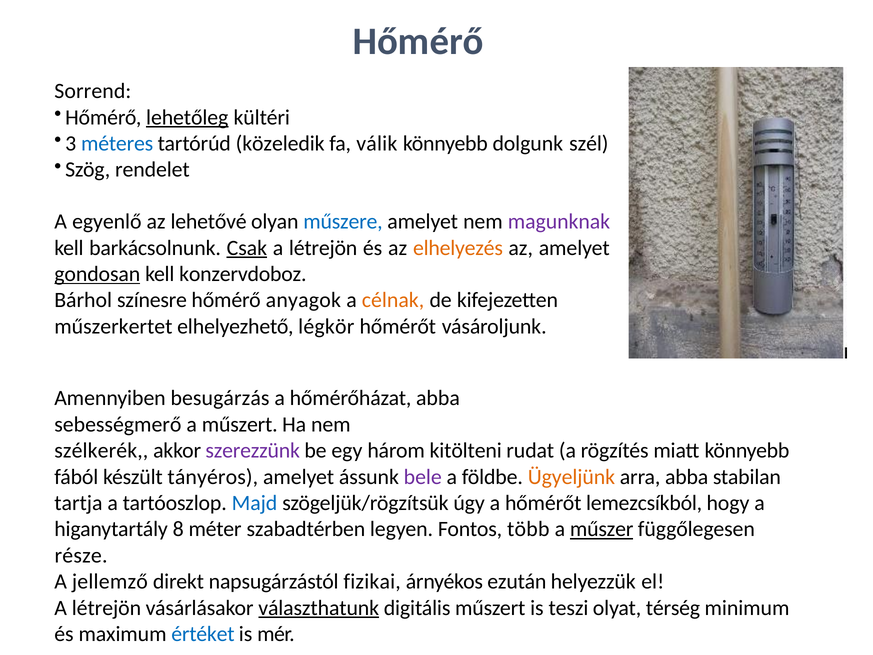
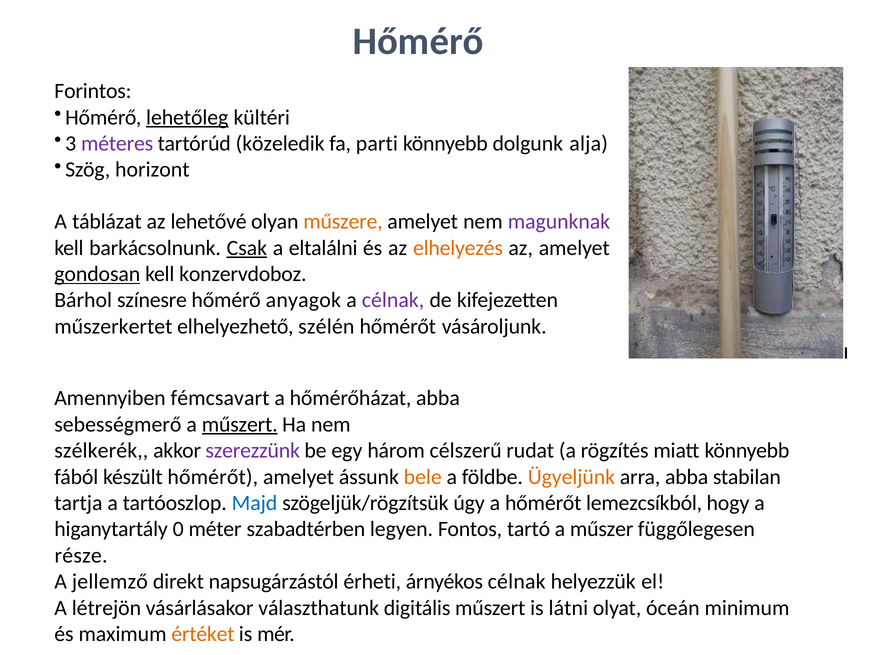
Sorrend: Sorrend -> Forintos
méteres colour: blue -> purple
válik: válik -> parti
szél: szél -> alja
rendelet: rendelet -> horizont
egyenlő: egyenlő -> táblázat
műszere colour: blue -> orange
létrejön at (323, 248): létrejön -> eltalálni
célnak at (393, 300) colour: orange -> purple
légkör: légkör -> szélén
besugárzás: besugárzás -> fémcsavart
műszert at (240, 424) underline: none -> present
kitölteni: kitölteni -> célszerű
készült tányéros: tányéros -> hőmérőt
bele colour: purple -> orange
8: 8 -> 0
több: több -> tartó
műszer underline: present -> none
fizikai: fizikai -> érheti
árnyékos ezután: ezután -> célnak
választhatunk underline: present -> none
teszi: teszi -> látni
térség: térség -> óceán
értéket colour: blue -> orange
